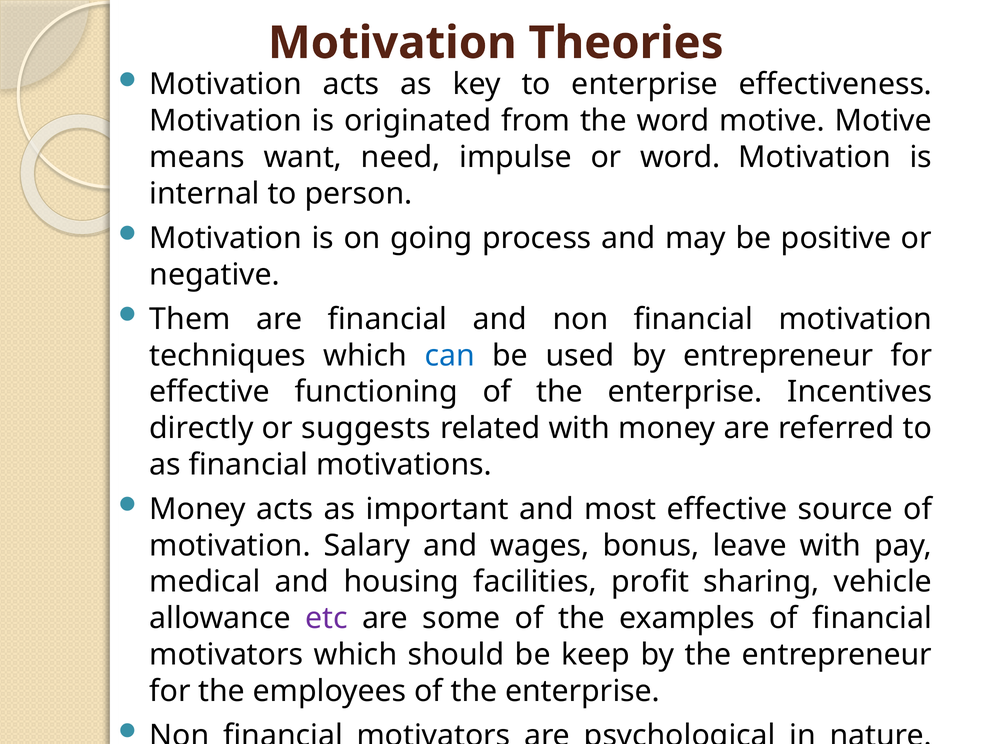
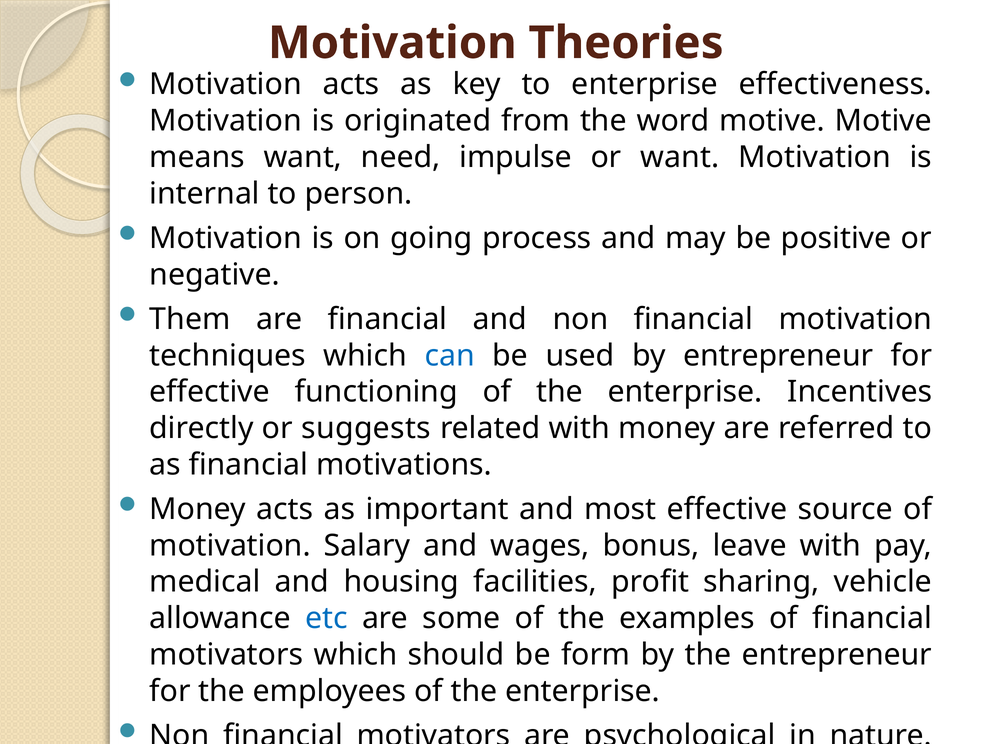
or word: word -> want
etc at (326, 618) colour: purple -> blue
keep: keep -> form
